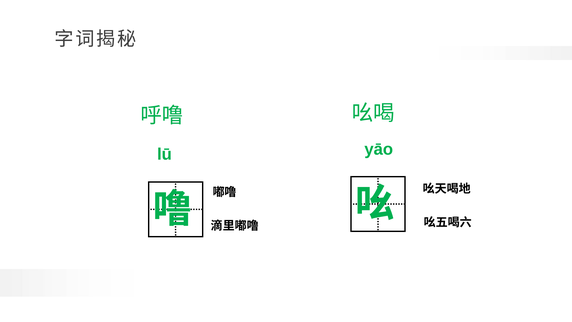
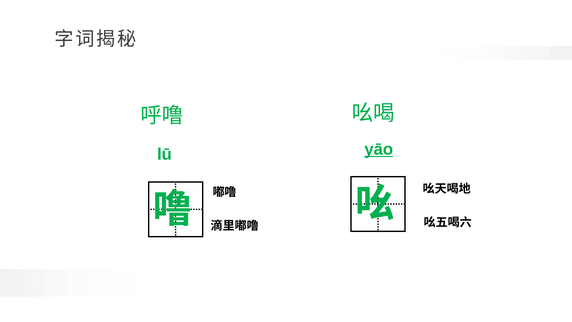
yāo underline: none -> present
